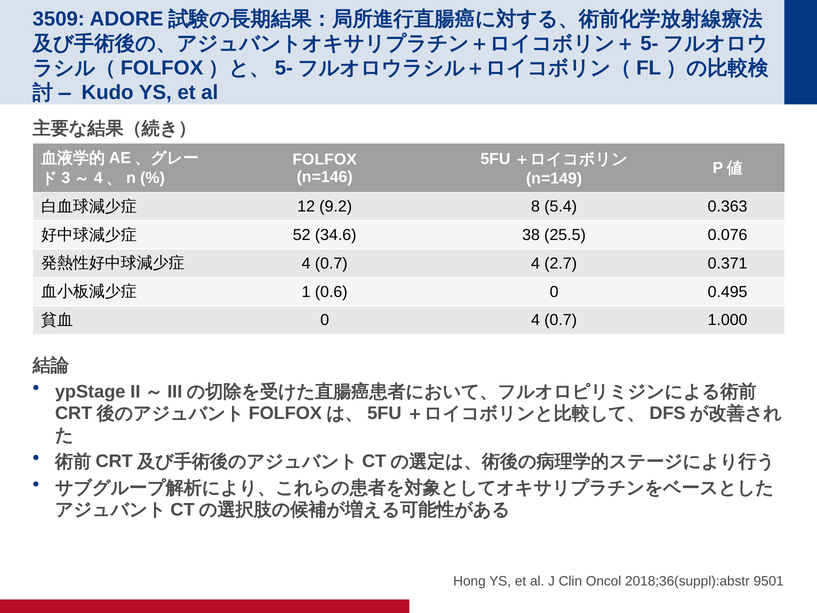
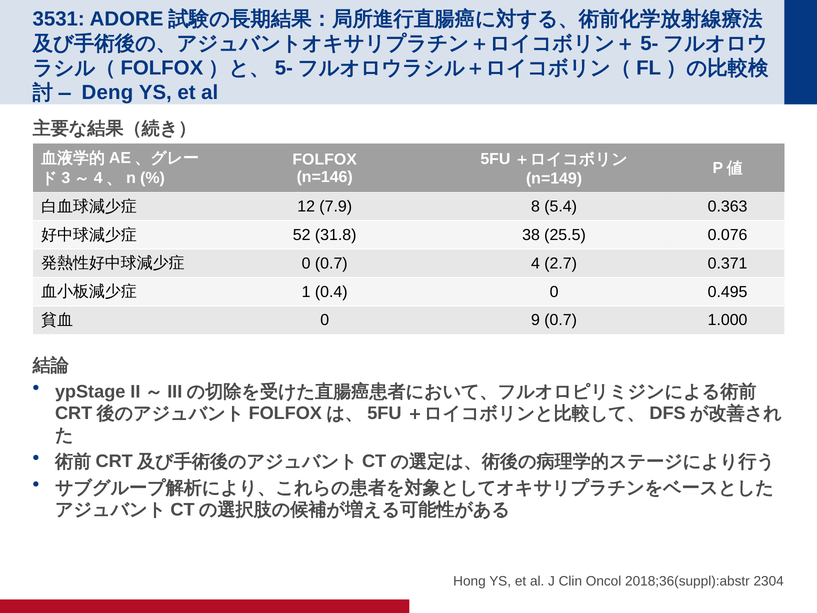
3509: 3509 -> 3531
Kudo: Kudo -> Deng
9.2: 9.2 -> 7.9
34.6: 34.6 -> 31.8
4 at (306, 263): 4 -> 0
0.6: 0.6 -> 0.4
0 4: 4 -> 9
9501: 9501 -> 2304
